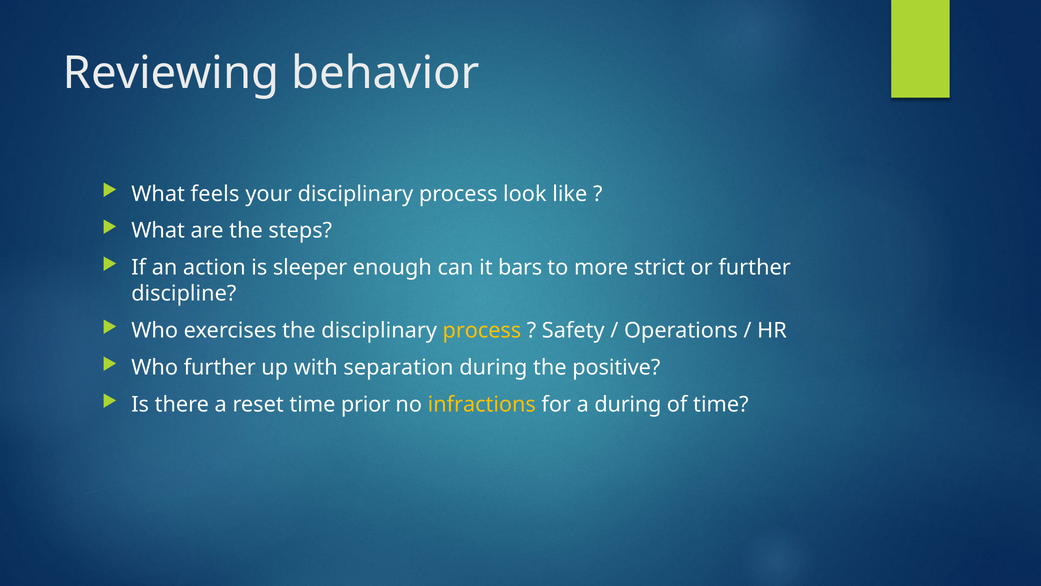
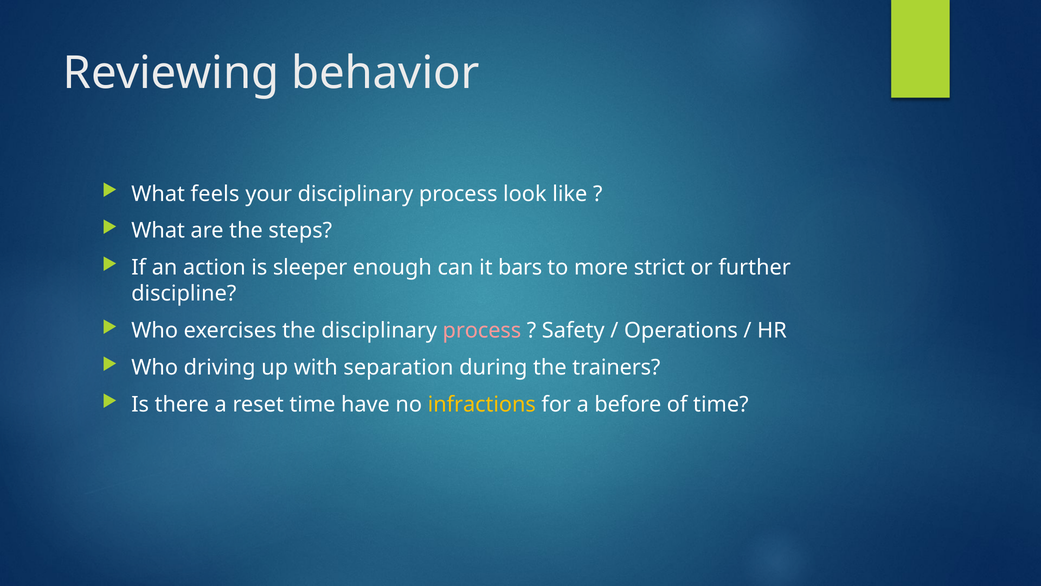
process at (482, 330) colour: yellow -> pink
Who further: further -> driving
positive: positive -> trainers
prior: prior -> have
a during: during -> before
